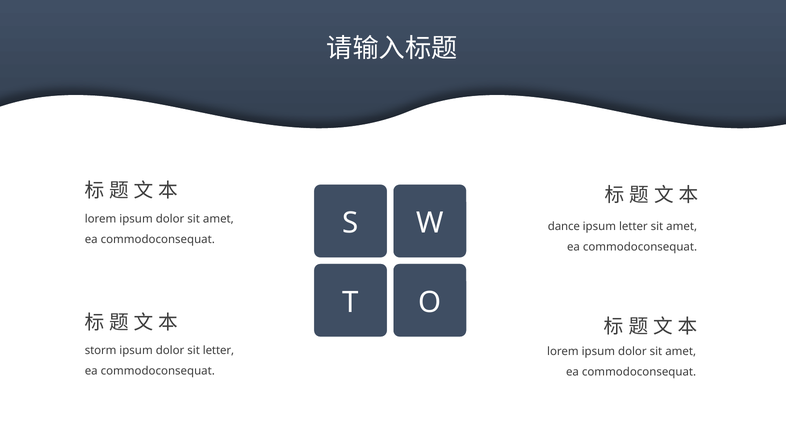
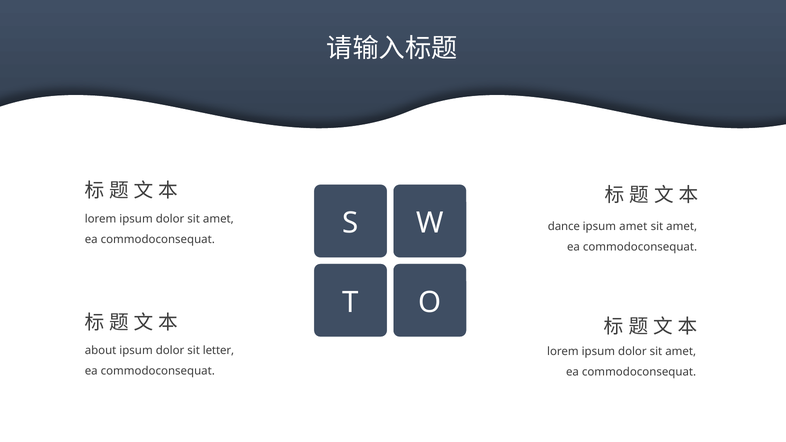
ipsum letter: letter -> amet
storm: storm -> about
